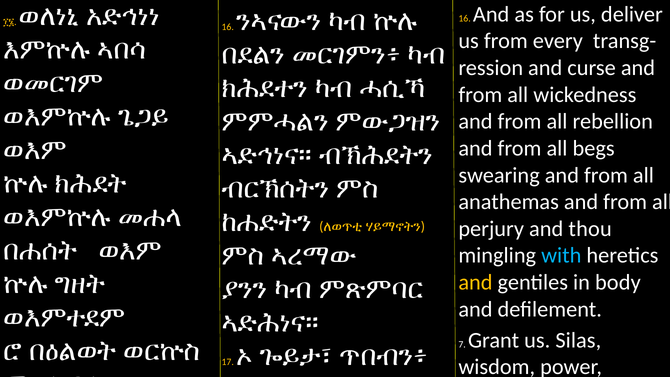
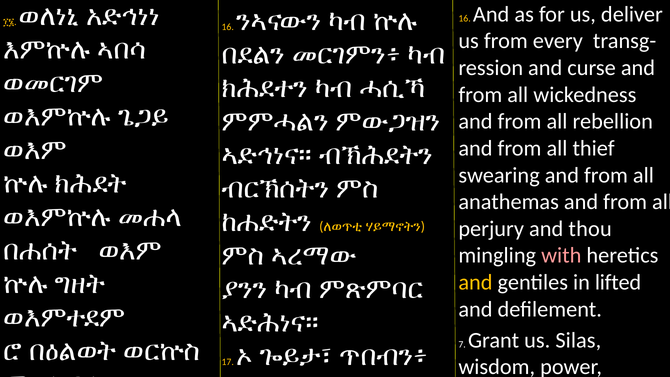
begs: begs -> thief
with colour: light blue -> pink
body: body -> lifted
